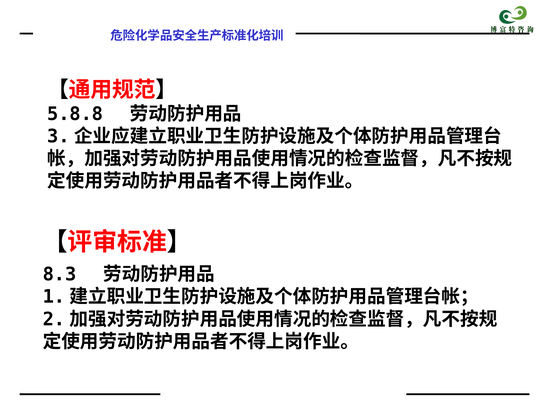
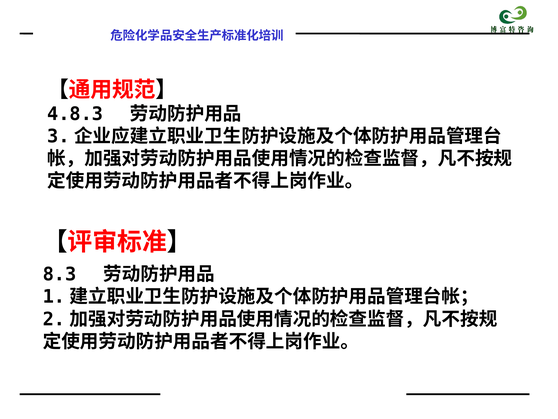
5.8.8: 5.8.8 -> 4.8.3
